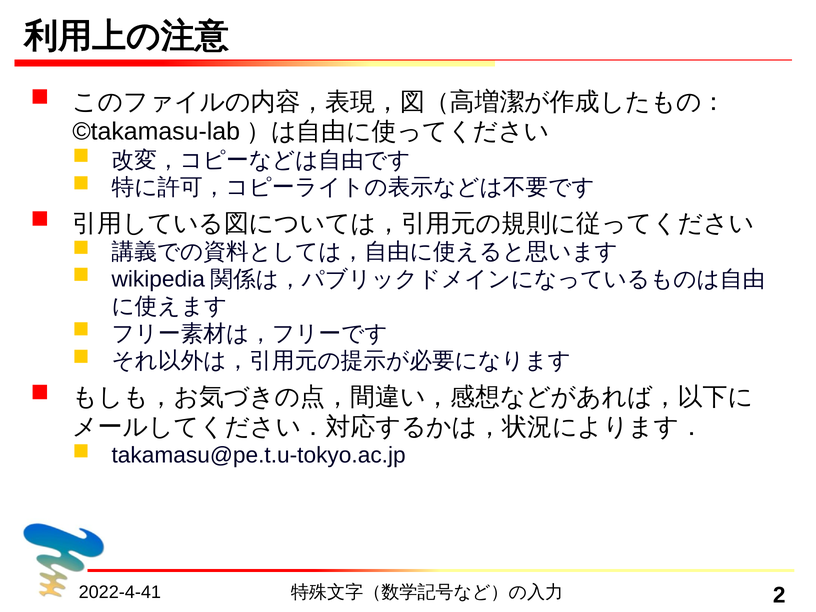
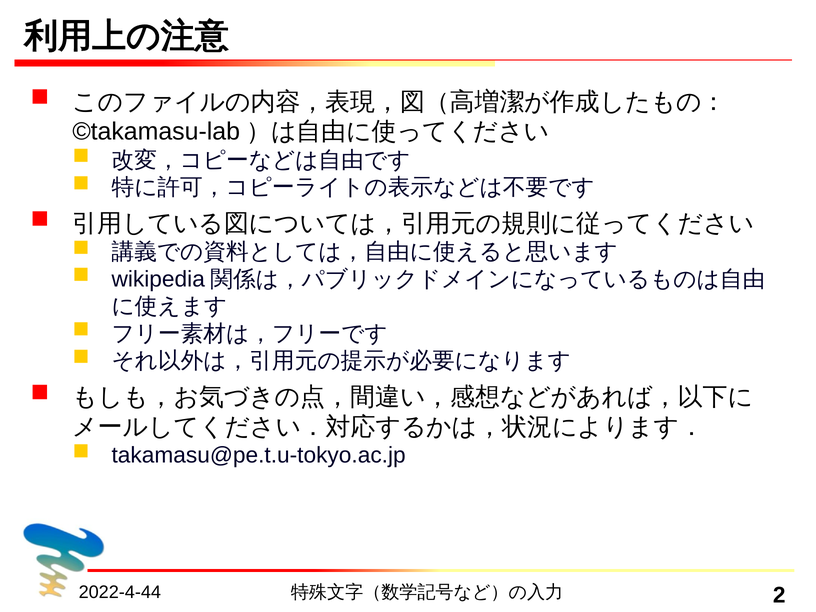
2022-4-41: 2022-4-41 -> 2022-4-44
